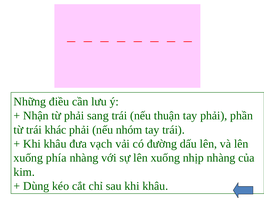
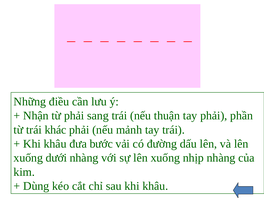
nhóm: nhóm -> mảnh
vạch: vạch -> bước
phía: phía -> dưới
